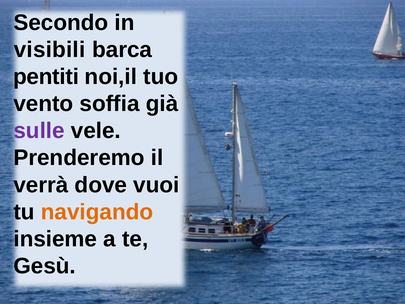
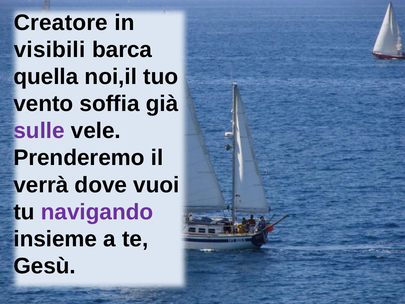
Secondo: Secondo -> Creatore
pentiti: pentiti -> quella
navigando colour: orange -> purple
